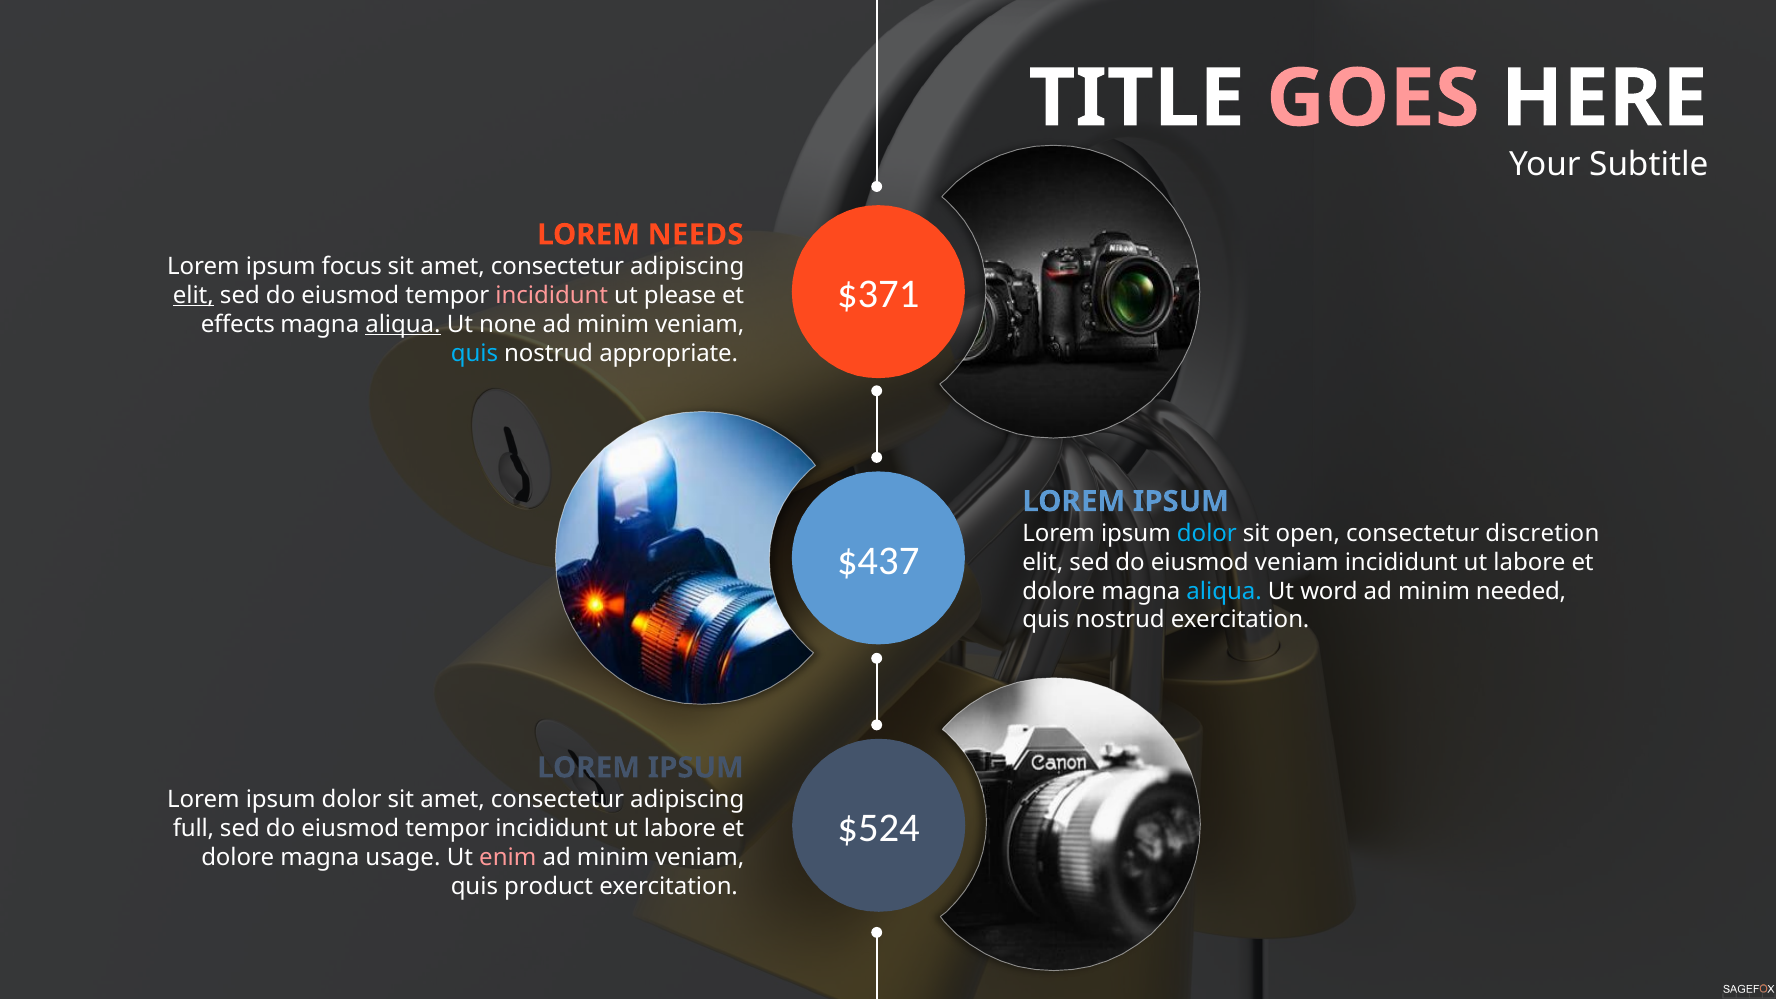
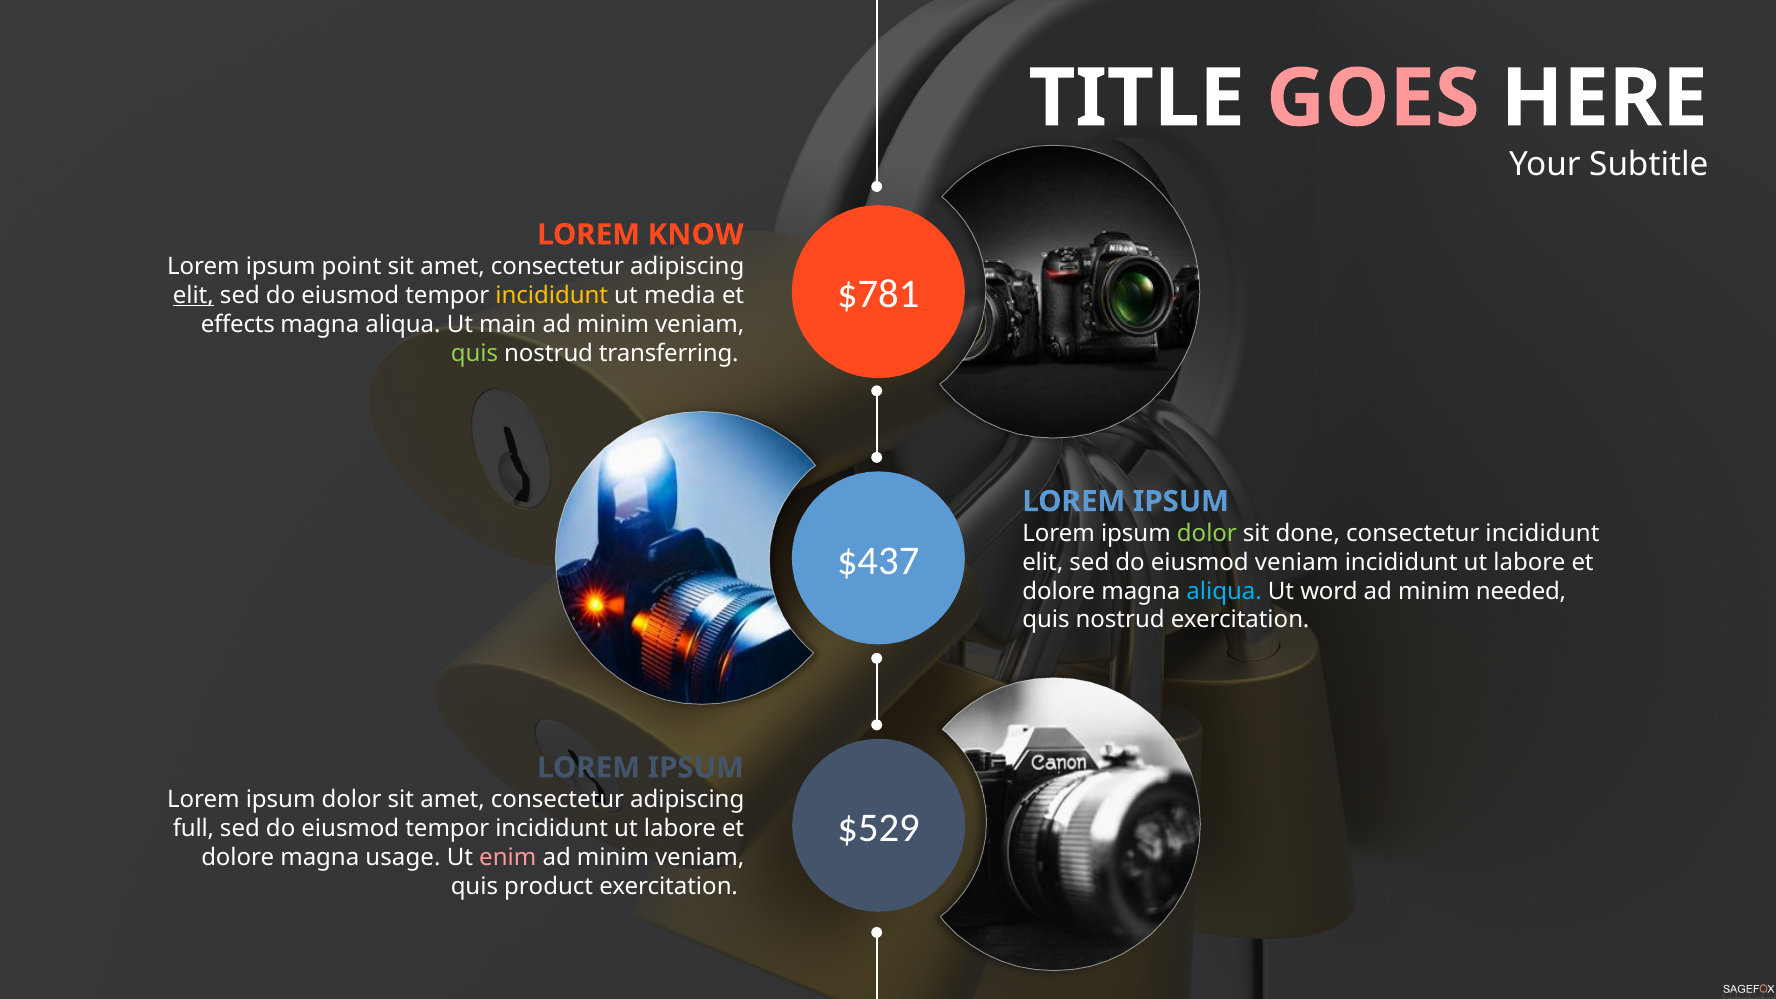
NEEDS: NEEDS -> KNOW
focus: focus -> point
$371: $371 -> $781
incididunt at (552, 295) colour: pink -> yellow
please: please -> media
aliqua at (403, 324) underline: present -> none
none: none -> main
quis at (474, 353) colour: light blue -> light green
appropriate: appropriate -> transferring
dolor at (1207, 533) colour: light blue -> light green
open: open -> done
consectetur discretion: discretion -> incididunt
$524: $524 -> $529
